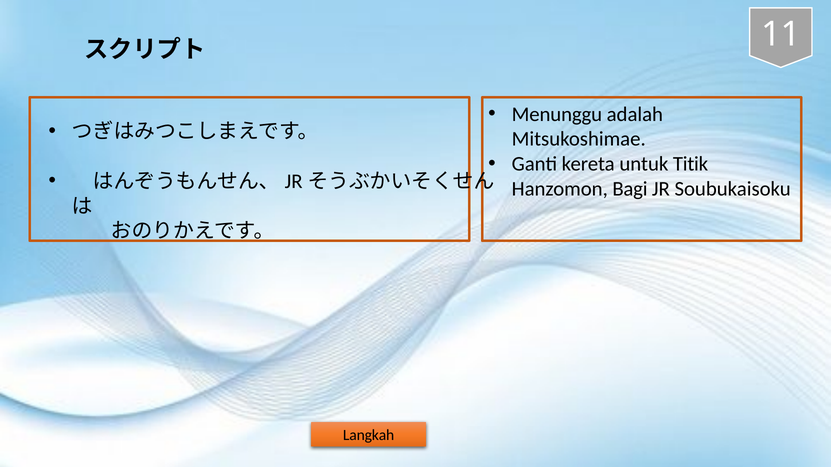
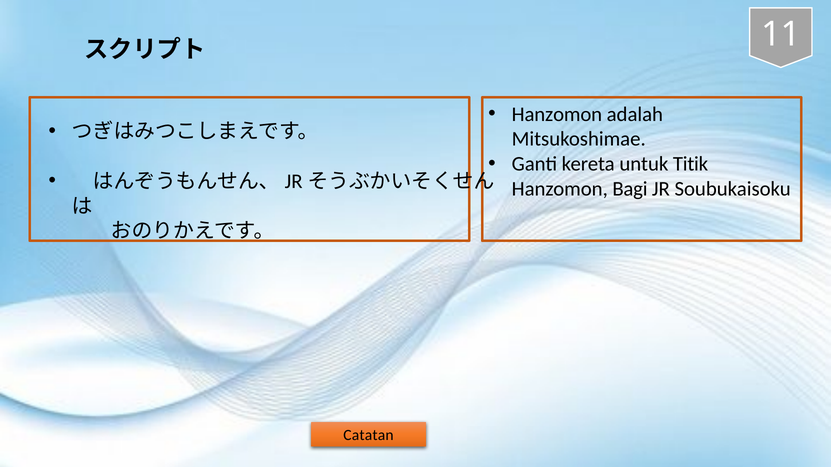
Menunggu at (557, 114): Menunggu -> Hanzomon
Langkah: Langkah -> Catatan
